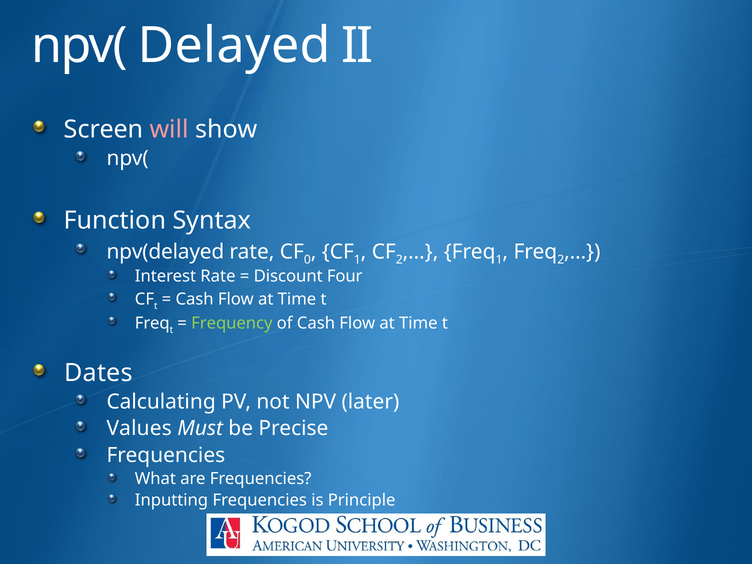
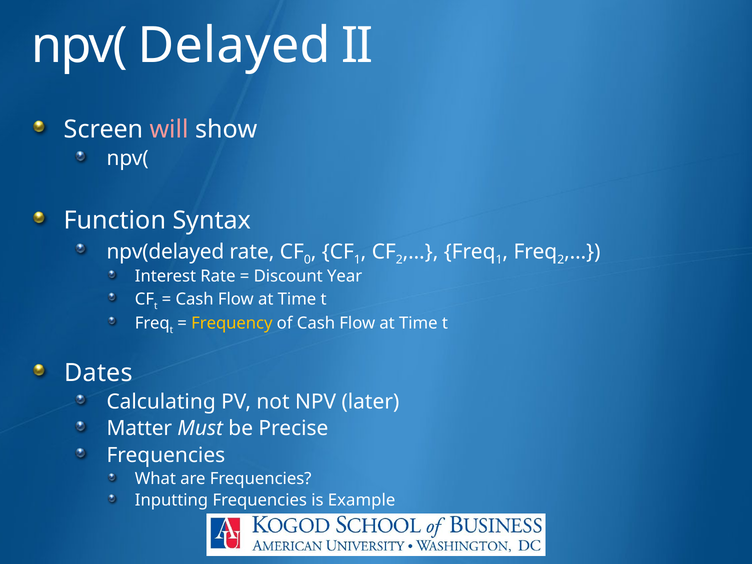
Four: Four -> Year
Frequency colour: light green -> yellow
Values: Values -> Matter
Principle: Principle -> Example
